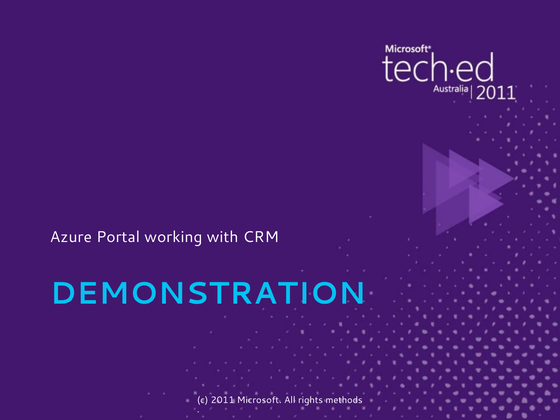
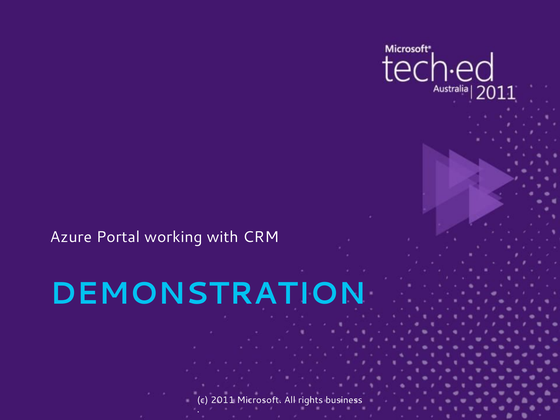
methods: methods -> business
